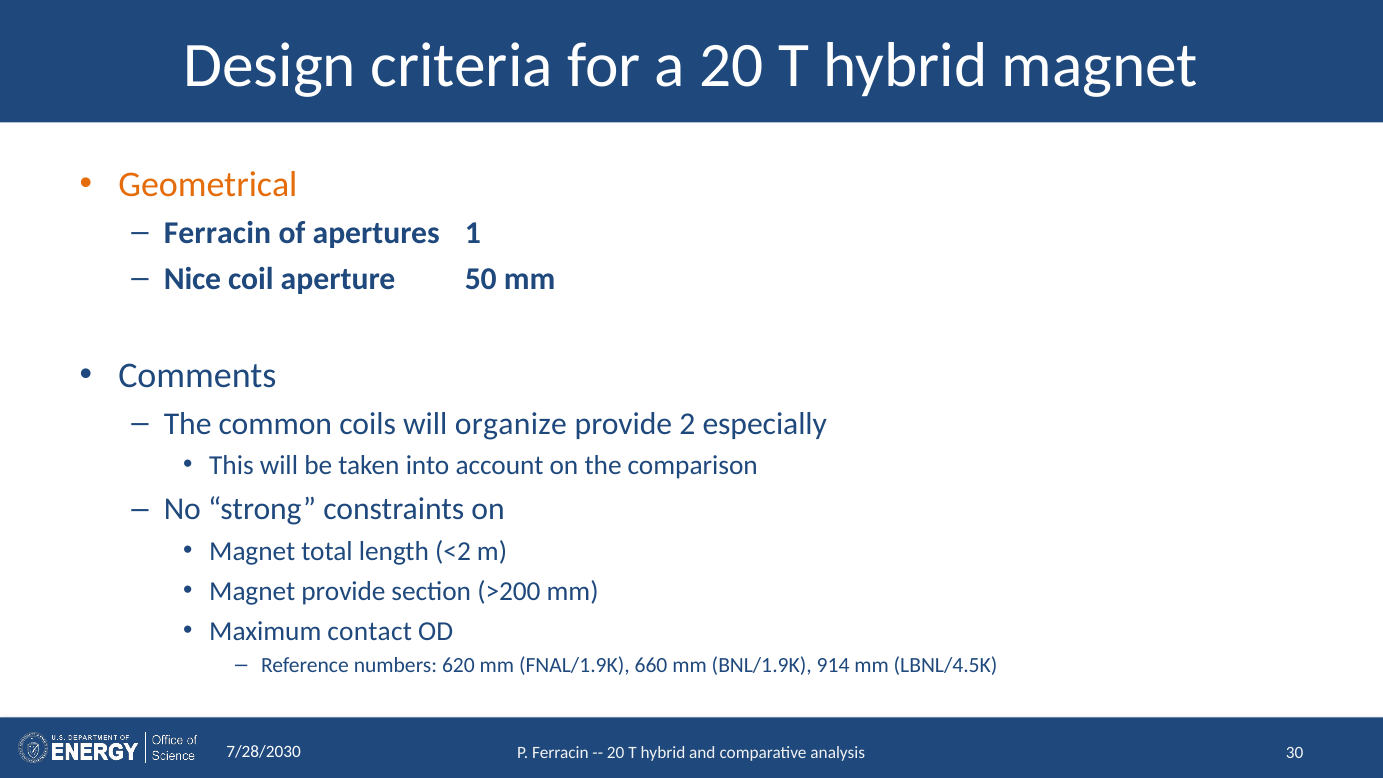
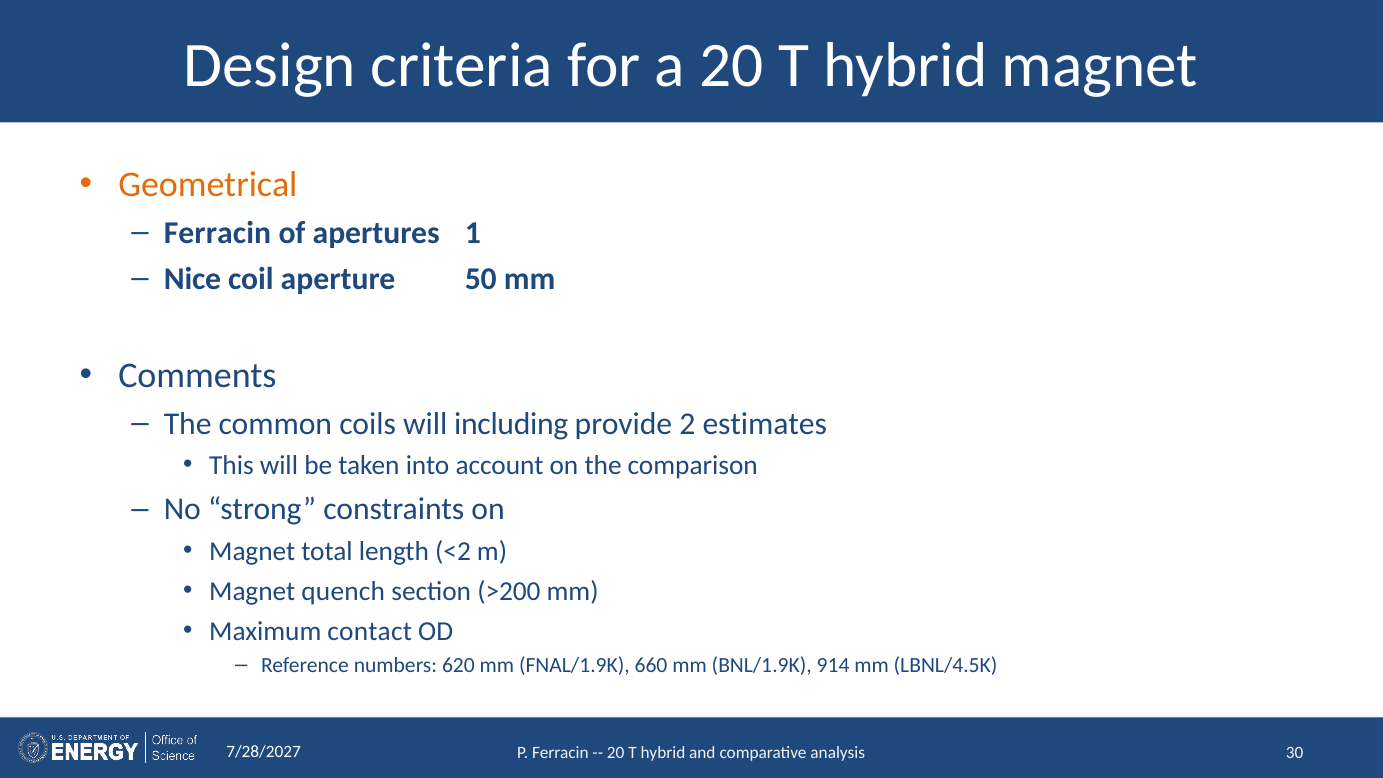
organize: organize -> including
especially: especially -> estimates
Magnet provide: provide -> quench
7/28/2030: 7/28/2030 -> 7/28/2027
